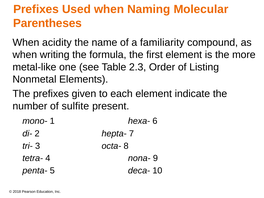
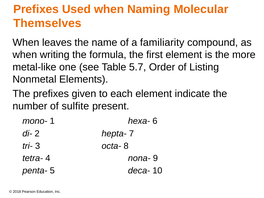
Parentheses: Parentheses -> Themselves
acidity: acidity -> leaves
2.3: 2.3 -> 5.7
